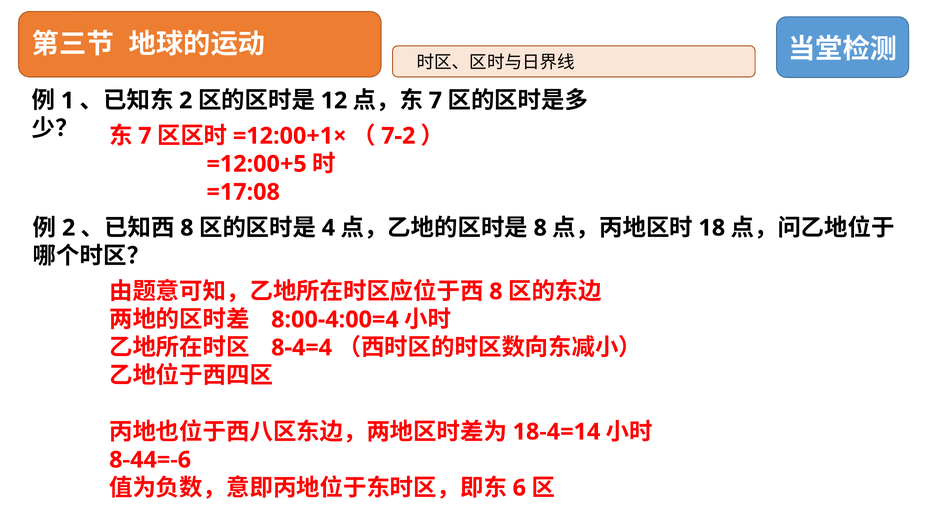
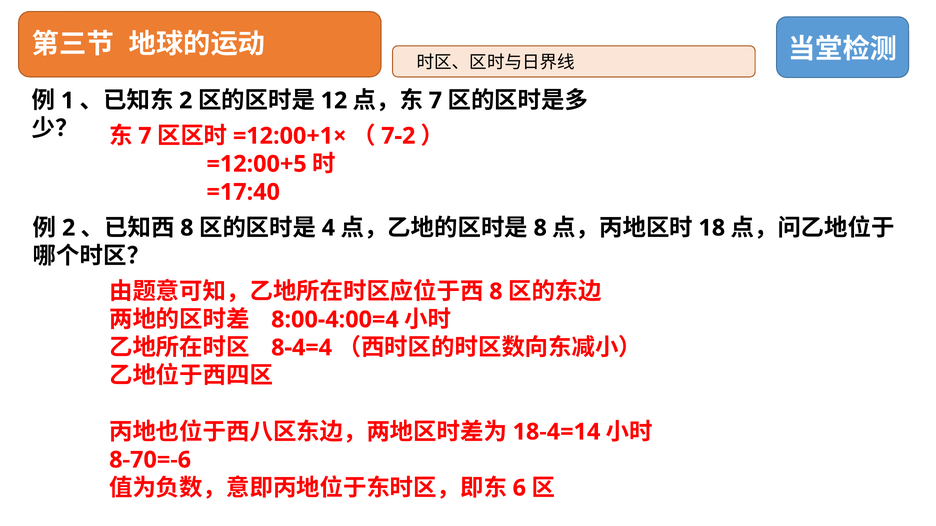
=17:08: =17:08 -> =17:40
8-44=-6: 8-44=-6 -> 8-70=-6
